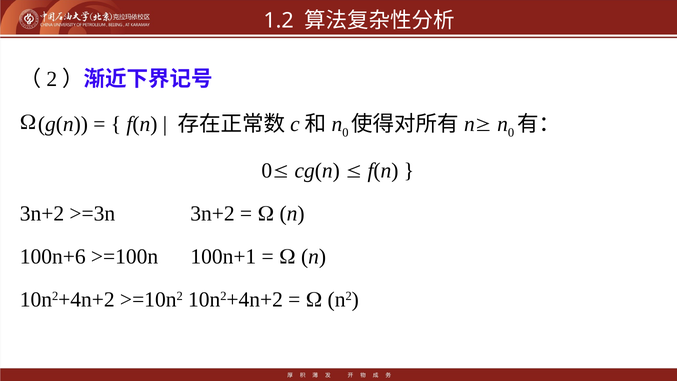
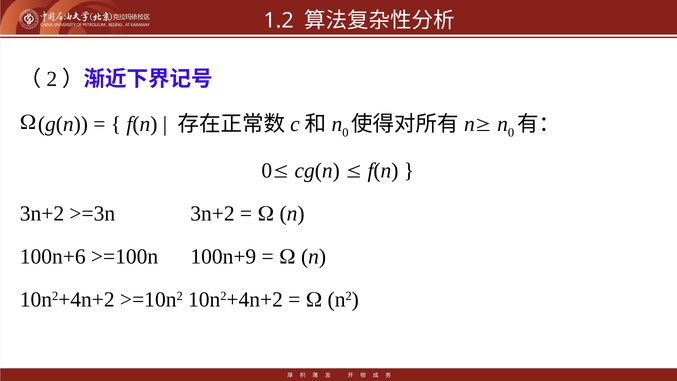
100n+1: 100n+1 -> 100n+9
